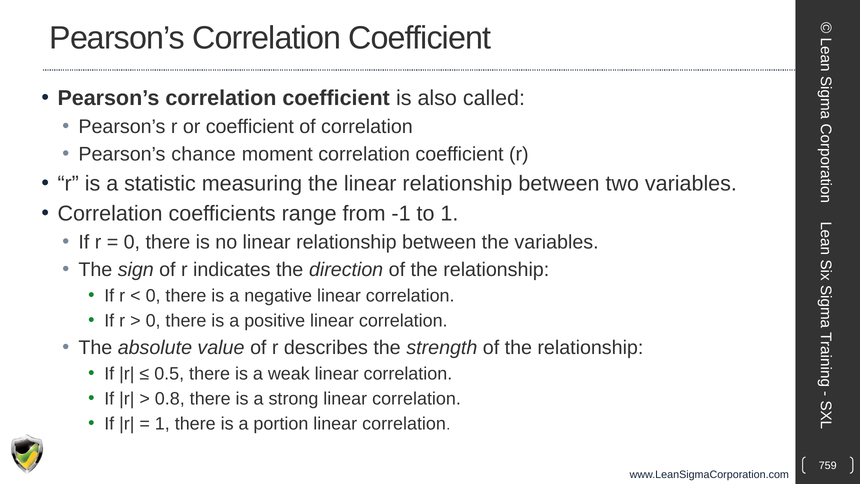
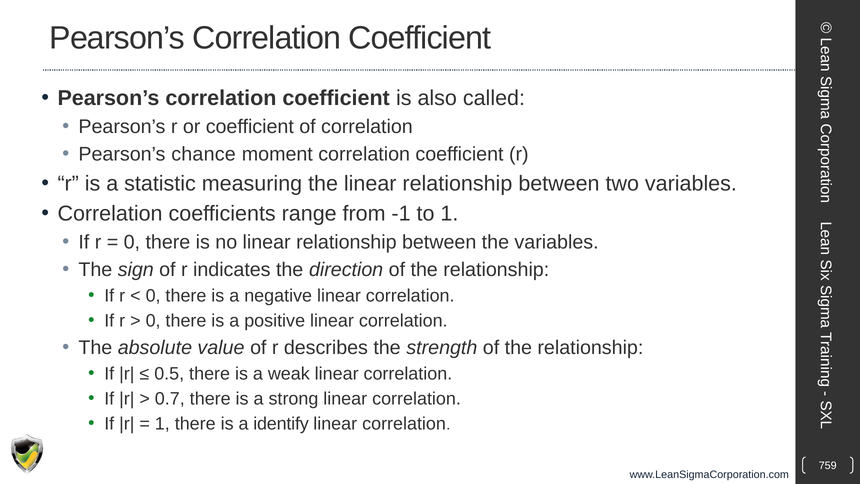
0.8: 0.8 -> 0.7
portion: portion -> identify
